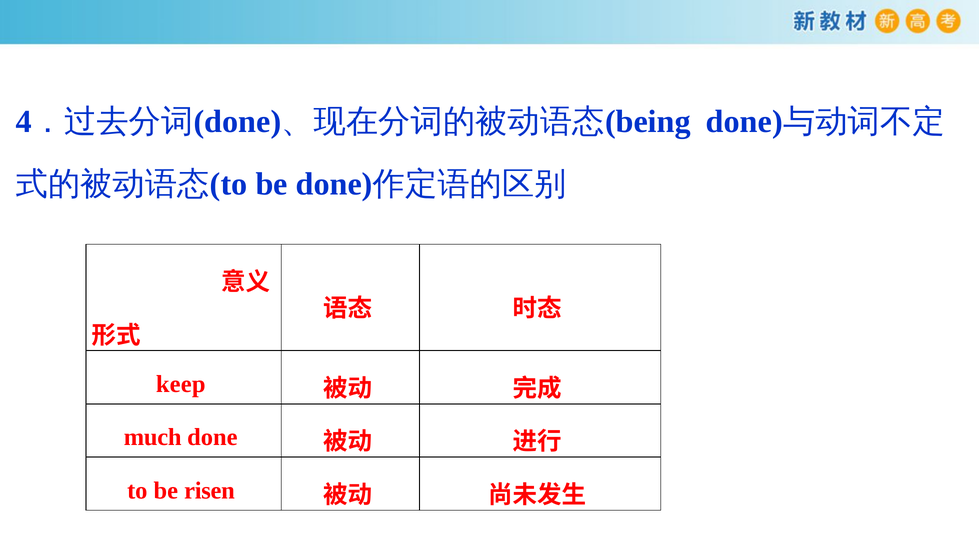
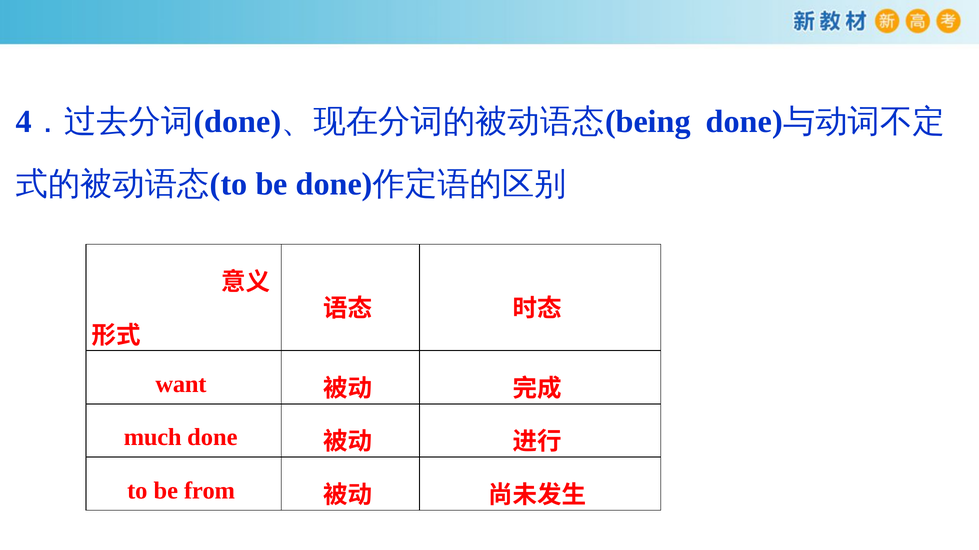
keep: keep -> want
risen: risen -> from
